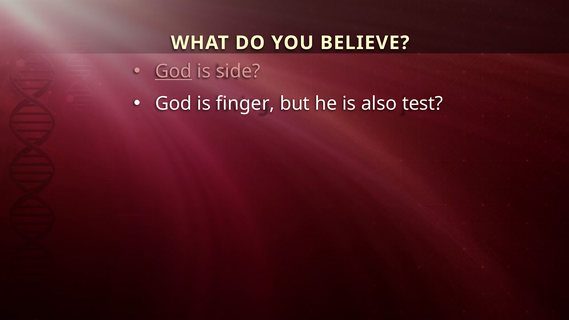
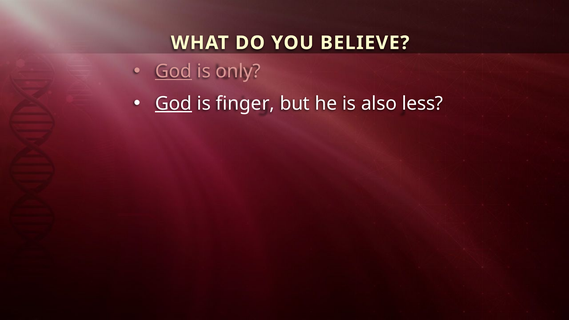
side: side -> only
God at (174, 104) underline: none -> present
test: test -> less
